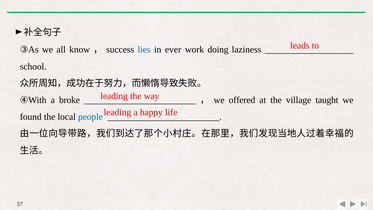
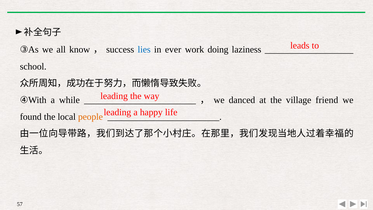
broke: broke -> while
offered: offered -> danced
taught: taught -> friend
people colour: blue -> orange
